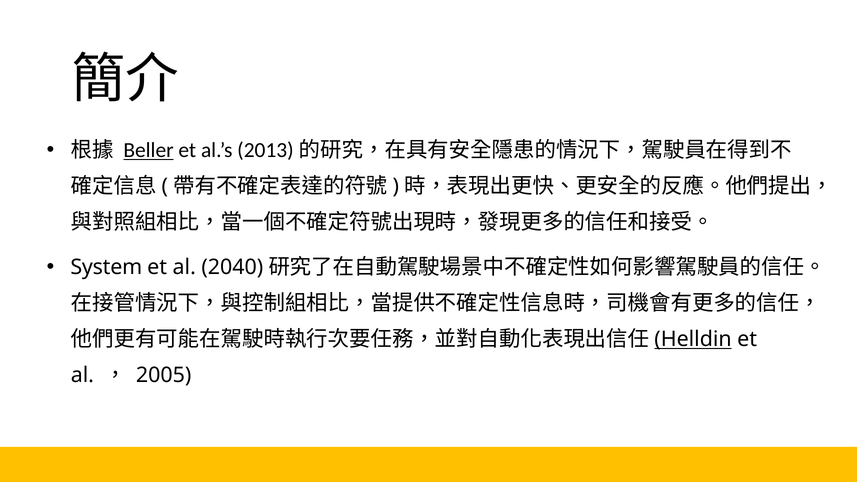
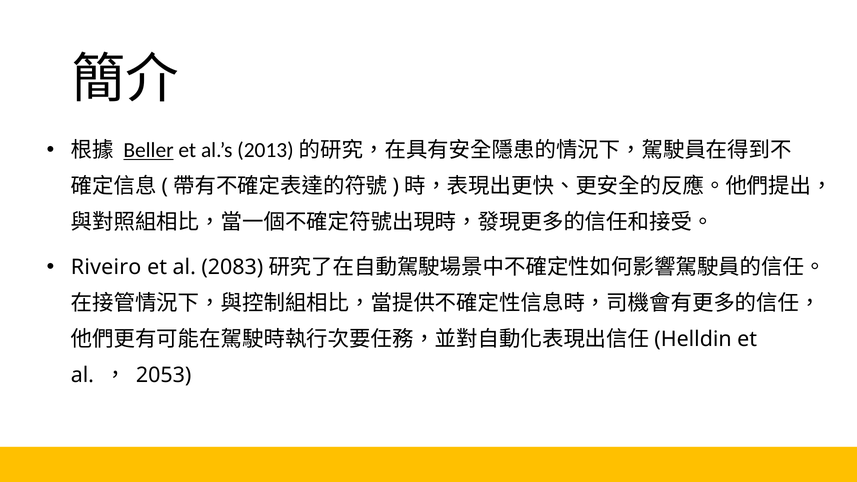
System: System -> Riveiro
2040: 2040 -> 2083
Helldin underline: present -> none
2005: 2005 -> 2053
